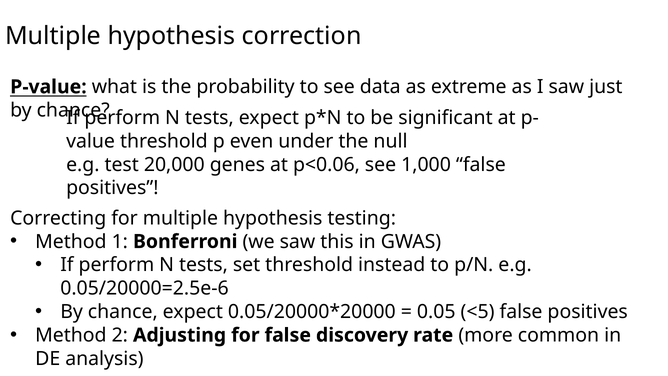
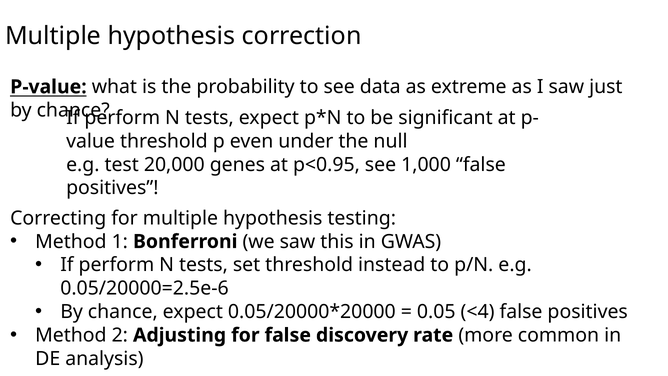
p<0.06: p<0.06 -> p<0.95
<5: <5 -> <4
